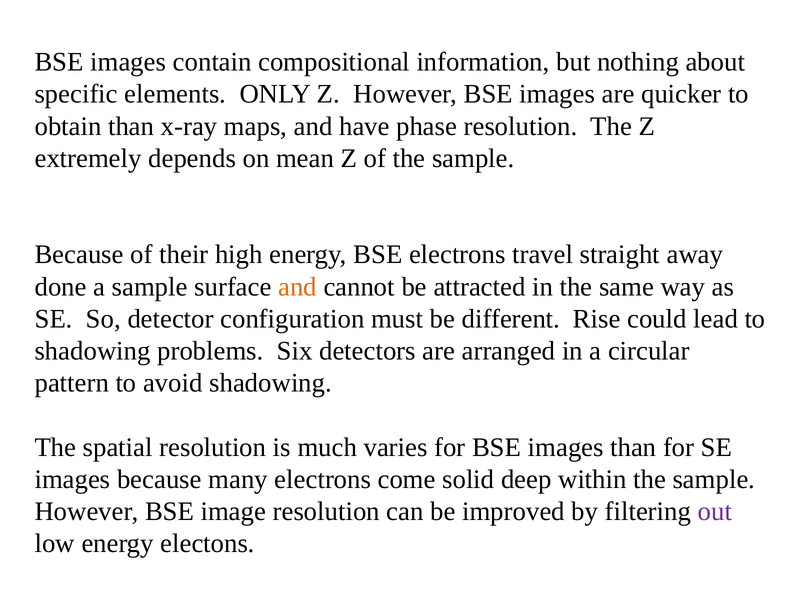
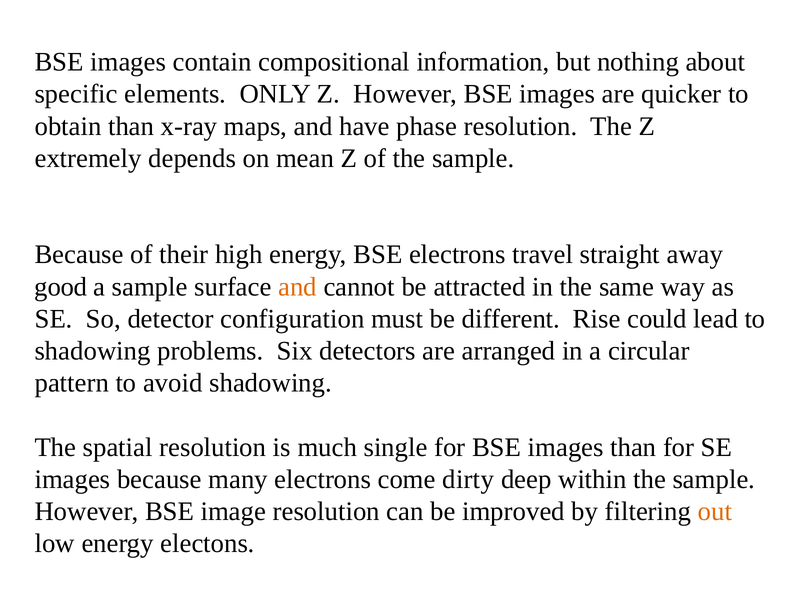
done: done -> good
varies: varies -> single
solid: solid -> dirty
out colour: purple -> orange
